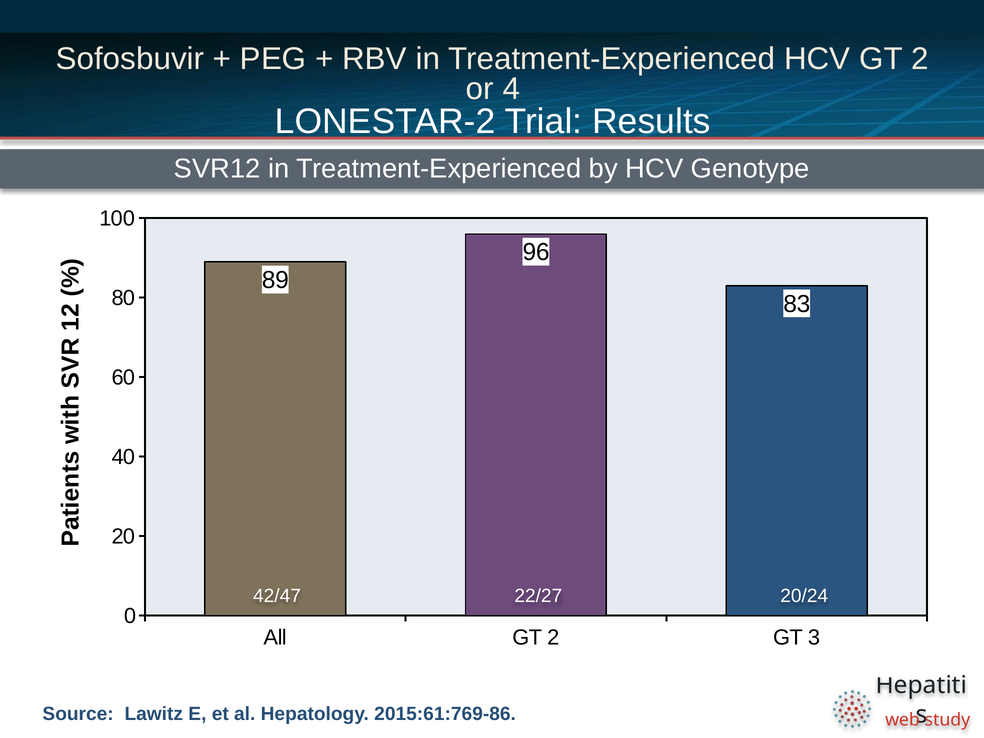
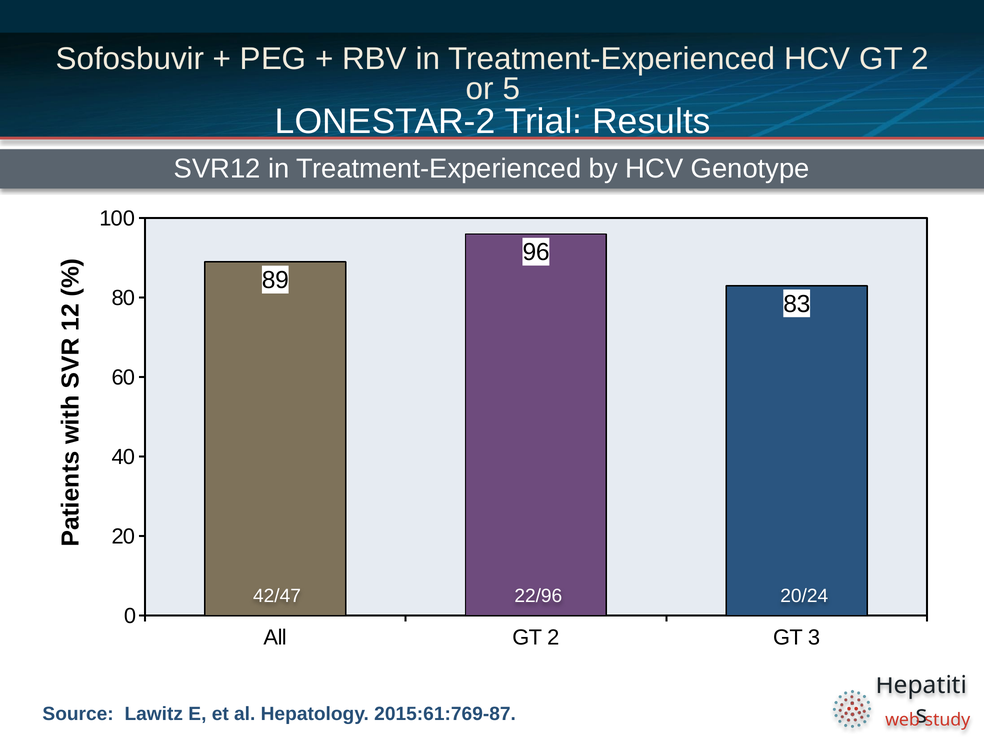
4: 4 -> 5
22/27: 22/27 -> 22/96
2015:61:769-86: 2015:61:769-86 -> 2015:61:769-87
